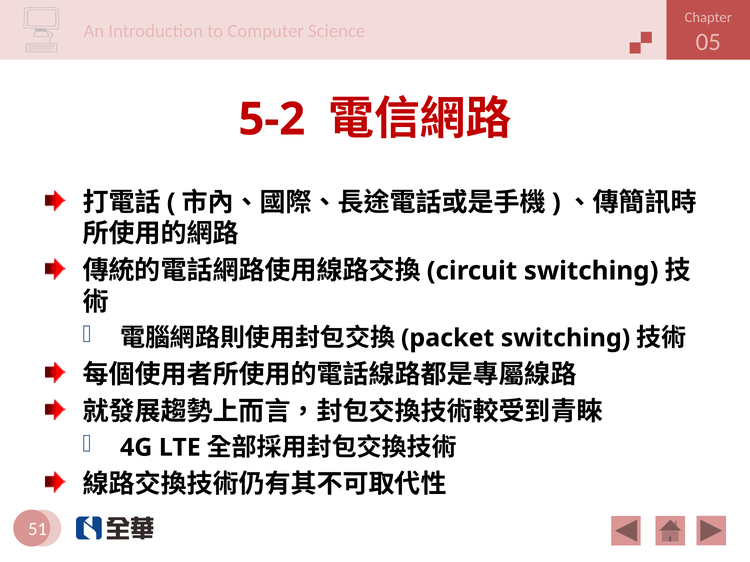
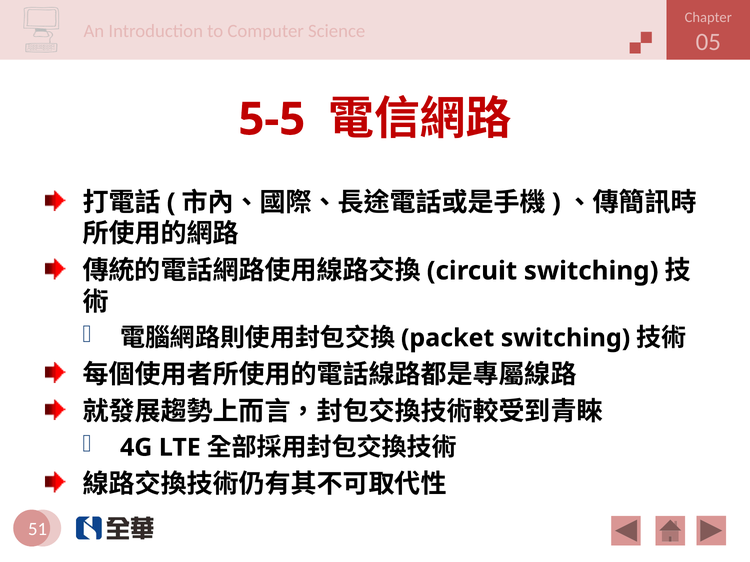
5-2: 5-2 -> 5-5
